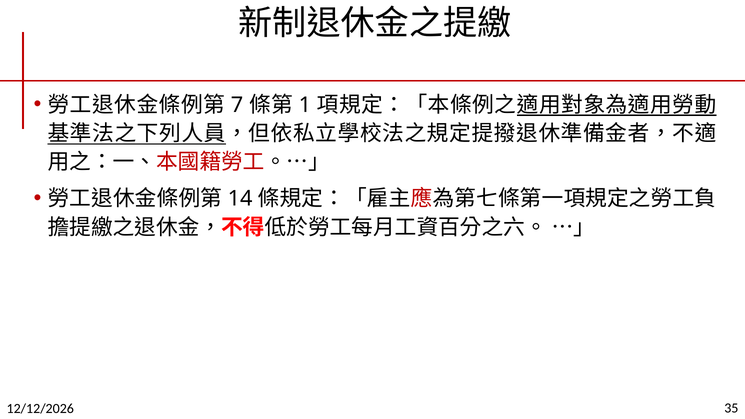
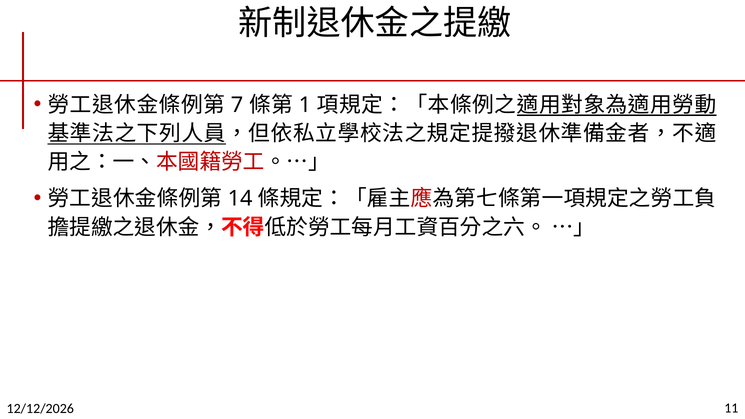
35: 35 -> 11
